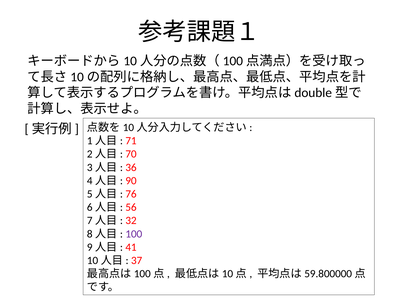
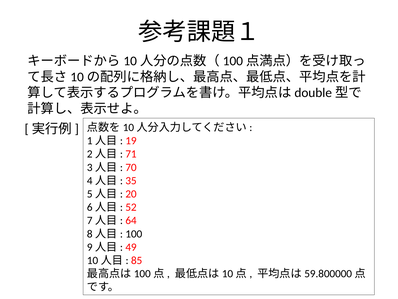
71: 71 -> 19
70: 70 -> 71
36: 36 -> 70
90: 90 -> 35
76: 76 -> 20
56: 56 -> 52
32: 32 -> 64
100 colour: purple -> black
41: 41 -> 49
37: 37 -> 85
